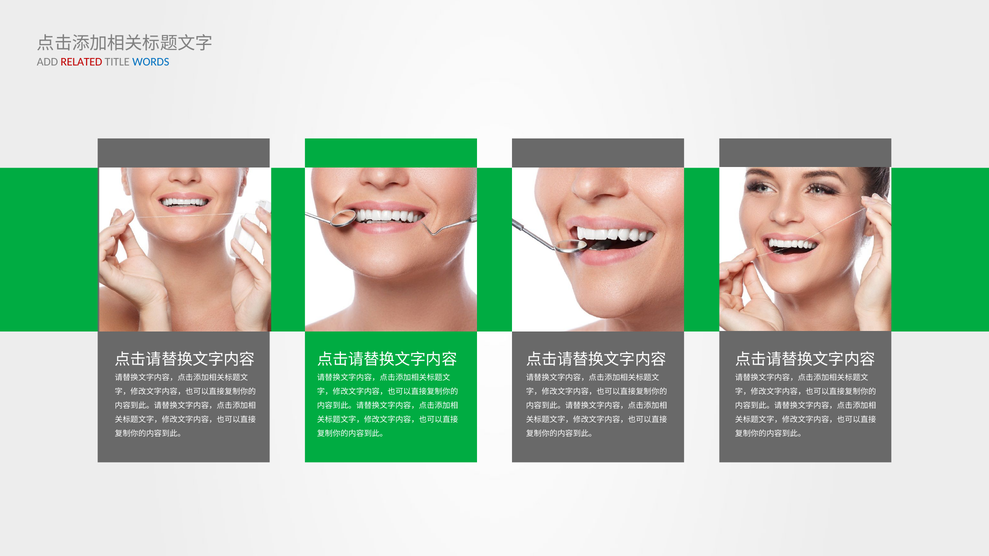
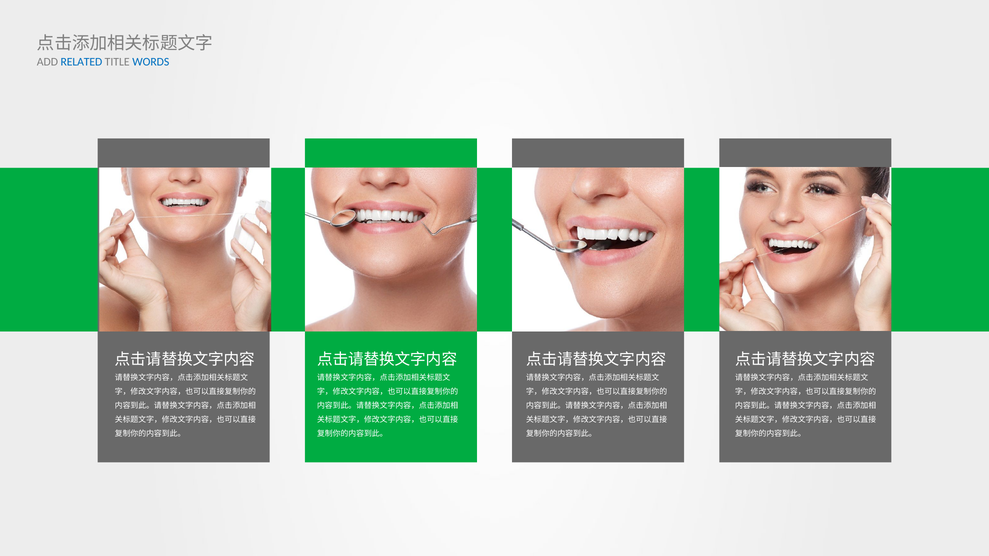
RELATED colour: red -> blue
